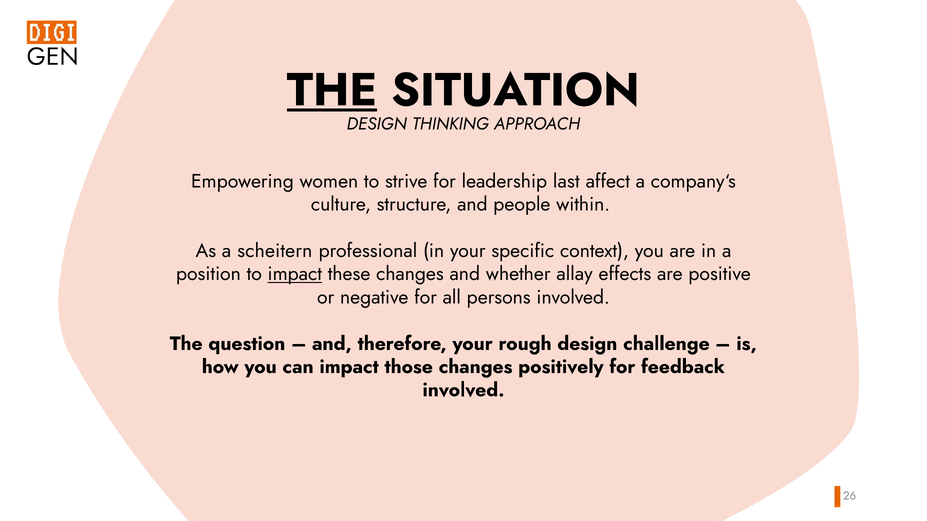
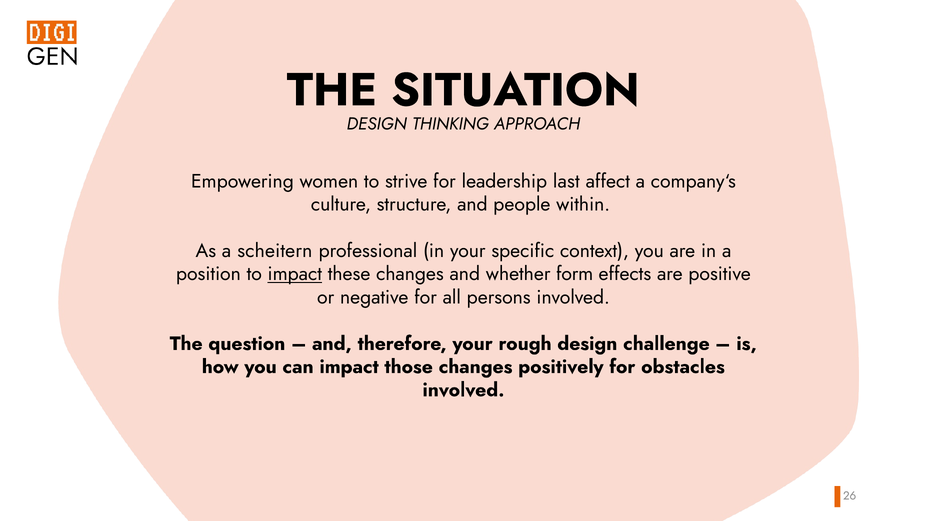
THE at (332, 90) underline: present -> none
allay: allay -> form
feedback: feedback -> obstacles
